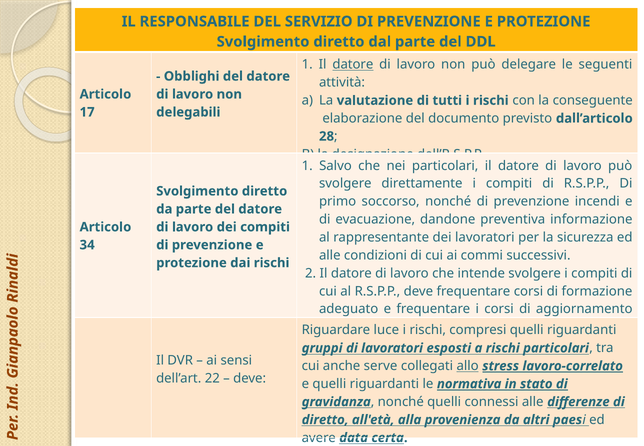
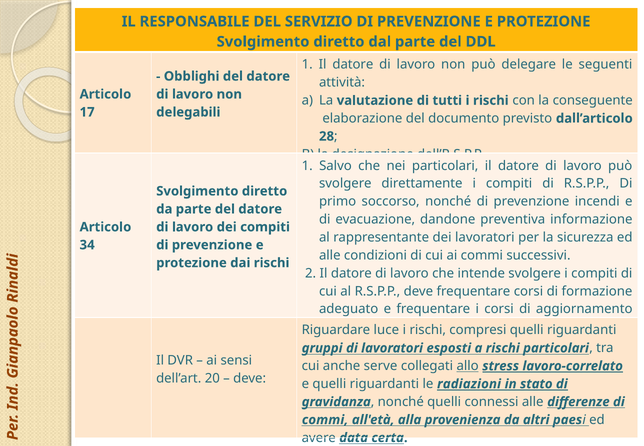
datore at (353, 65) underline: present -> none
22: 22 -> 20
normativa: normativa -> radiazioni
diretto at (325, 420): diretto -> commi
